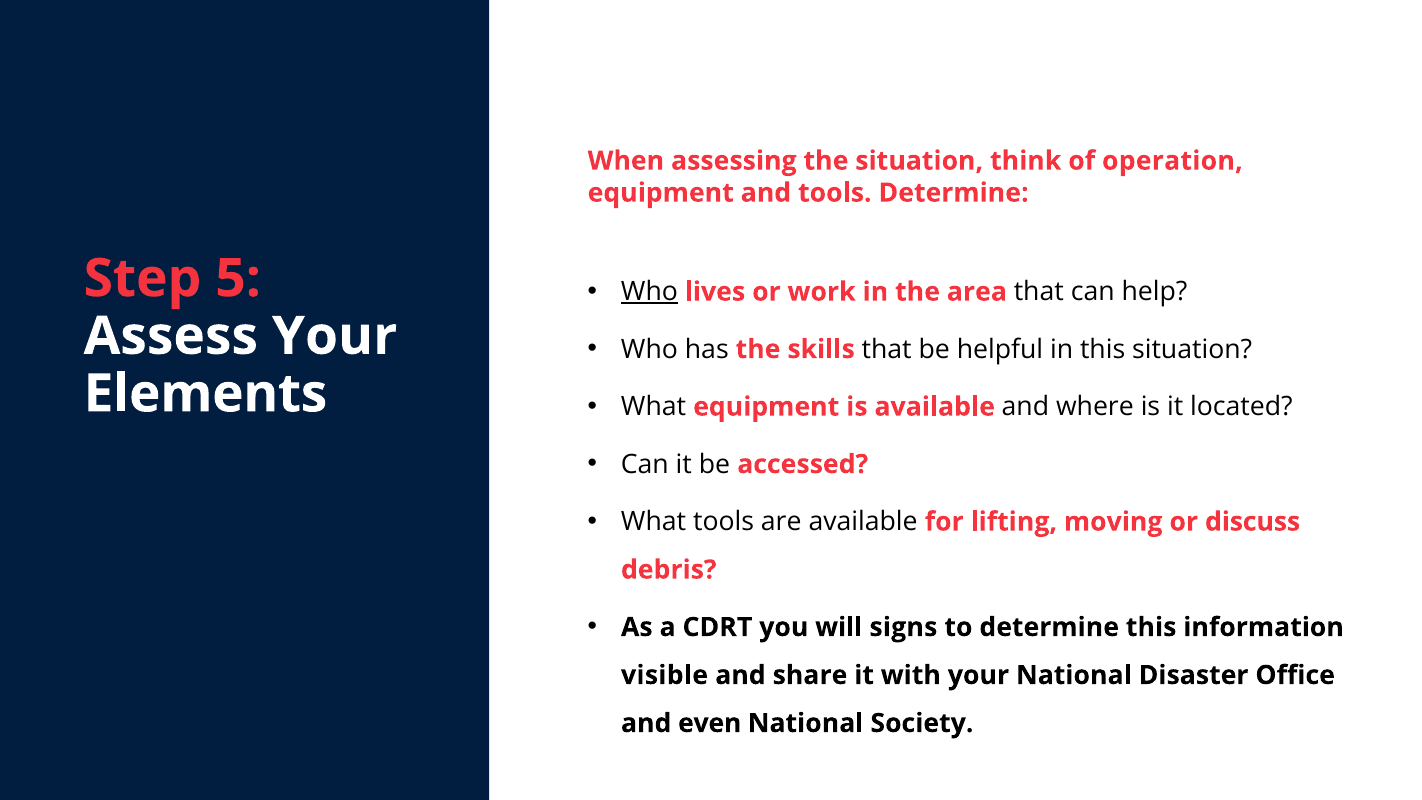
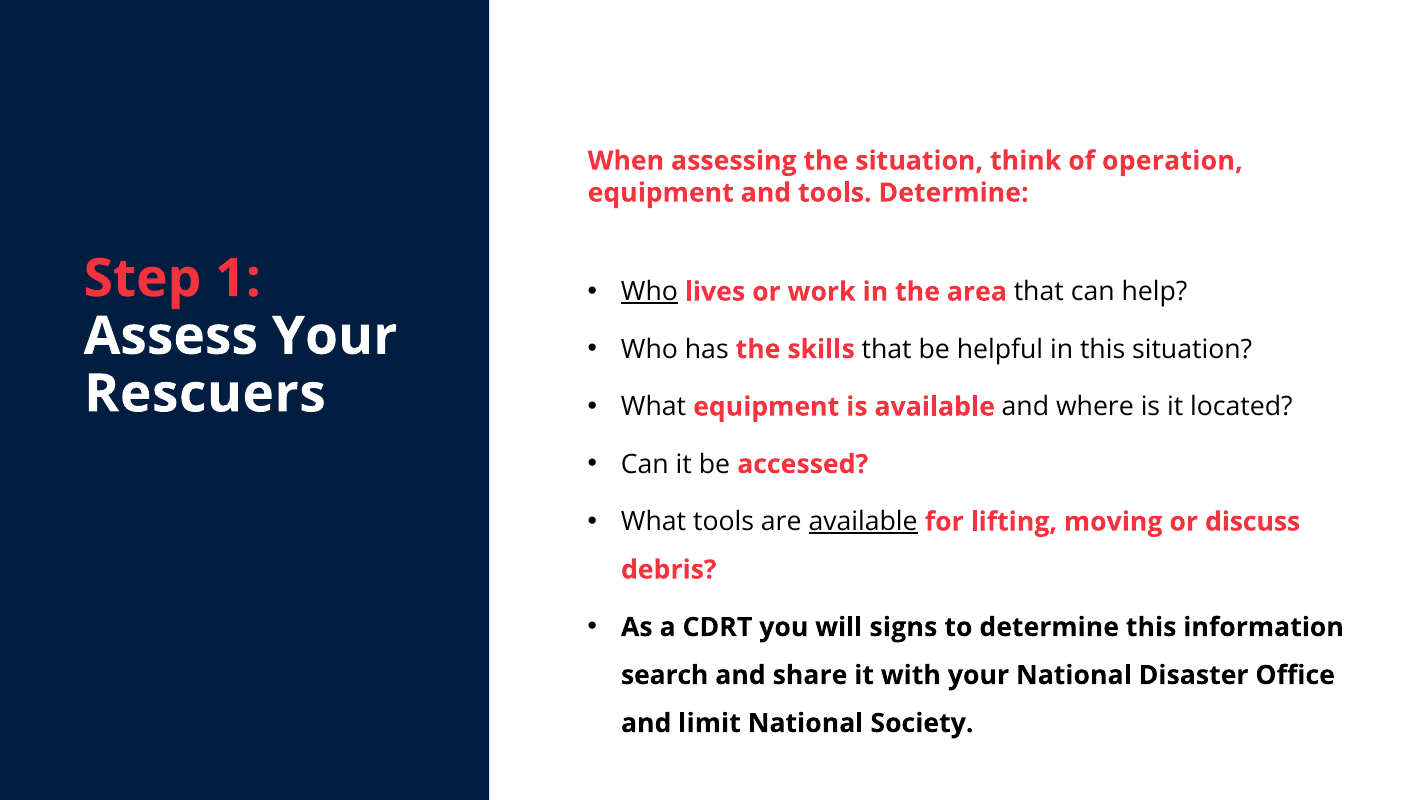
5: 5 -> 1
Elements: Elements -> Rescuers
available at (863, 522) underline: none -> present
visible: visible -> search
even: even -> limit
